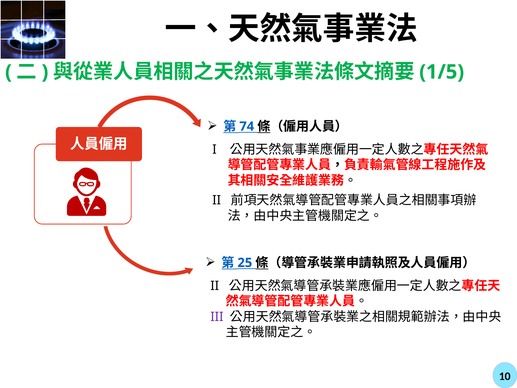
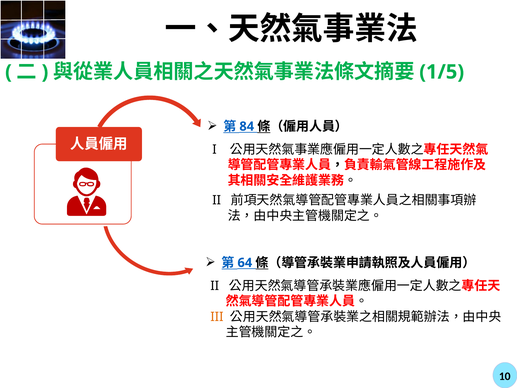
74: 74 -> 84
25: 25 -> 64
III colour: purple -> orange
